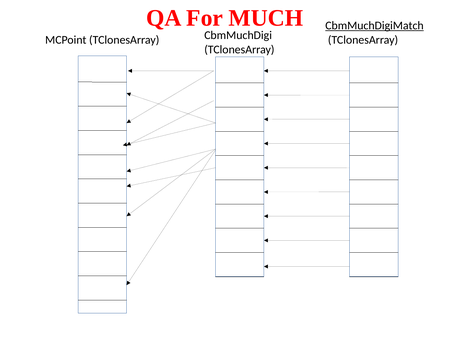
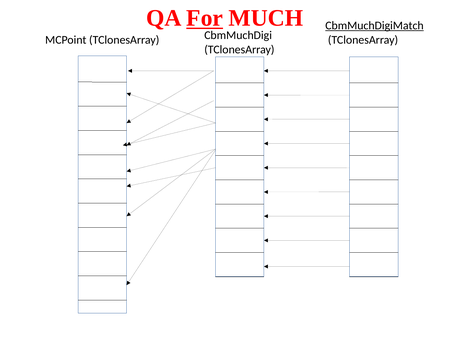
For underline: none -> present
